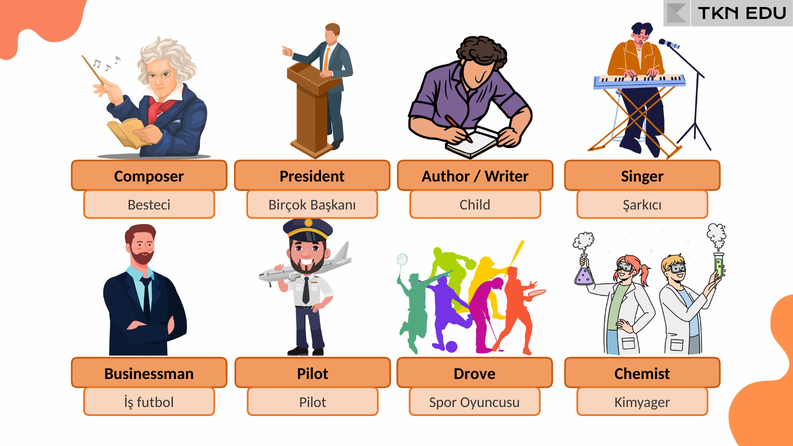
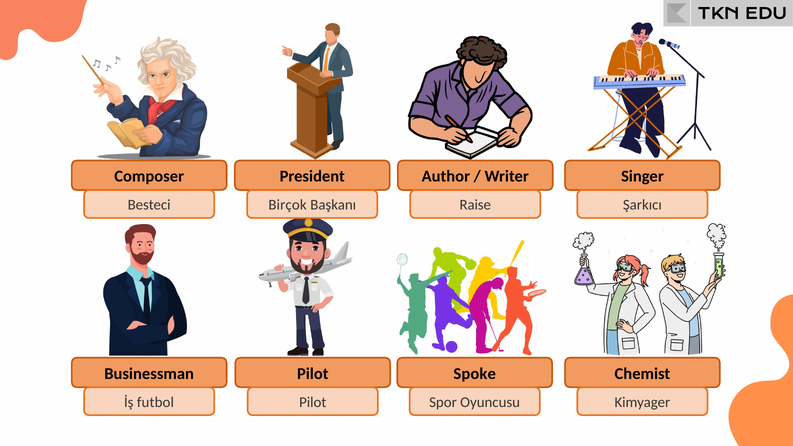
Child: Child -> Raise
Drove: Drove -> Spoke
